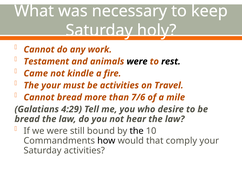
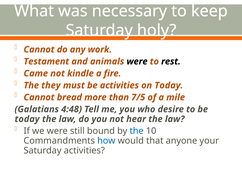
The your: your -> they
on Travel: Travel -> Today
7/6: 7/6 -> 7/5
4:29: 4:29 -> 4:48
bread at (27, 119): bread -> today
the at (137, 131) colour: black -> blue
how colour: black -> blue
comply: comply -> anyone
